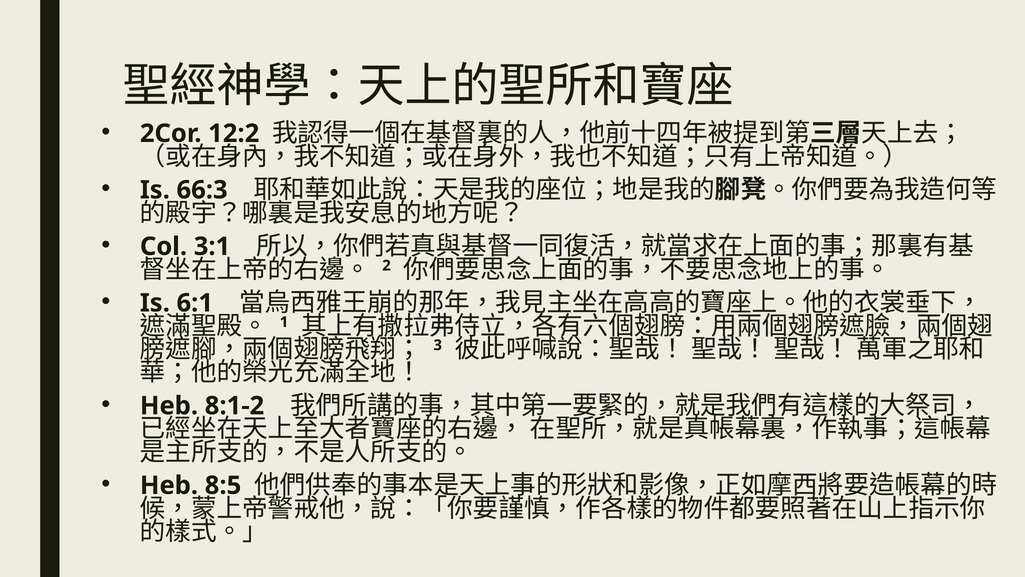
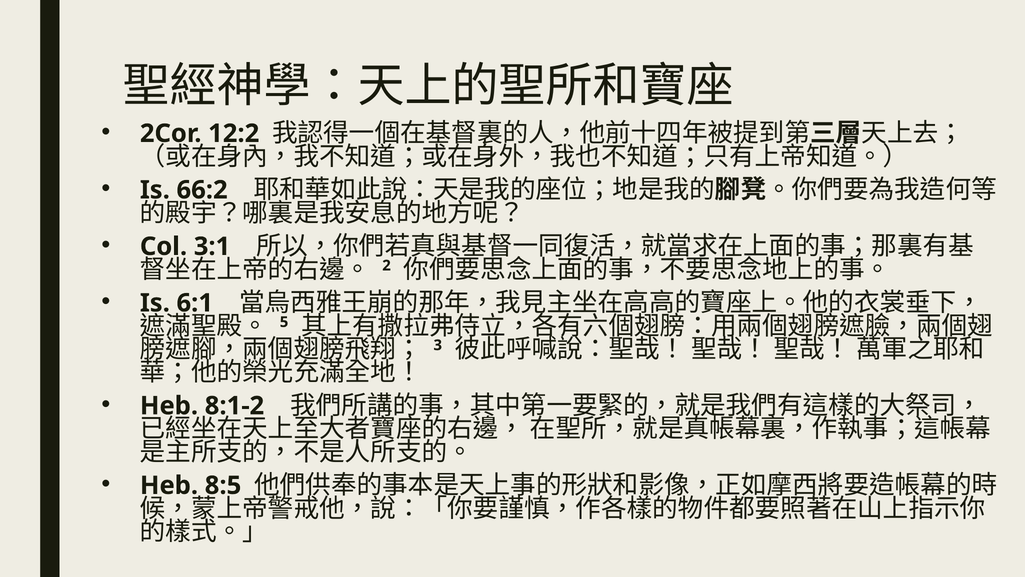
66:3: 66:3 -> 66:2
1: 1 -> 5
